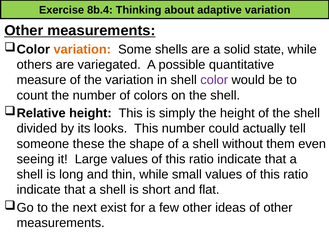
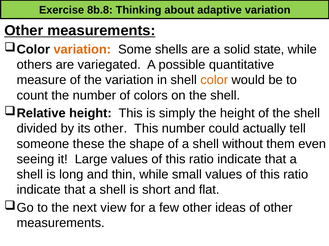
8b.4: 8b.4 -> 8b.8
color colour: purple -> orange
its looks: looks -> other
exist: exist -> view
